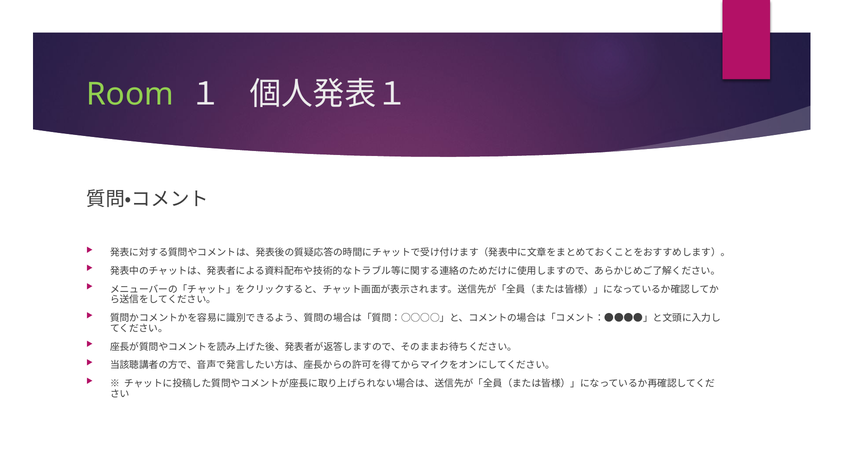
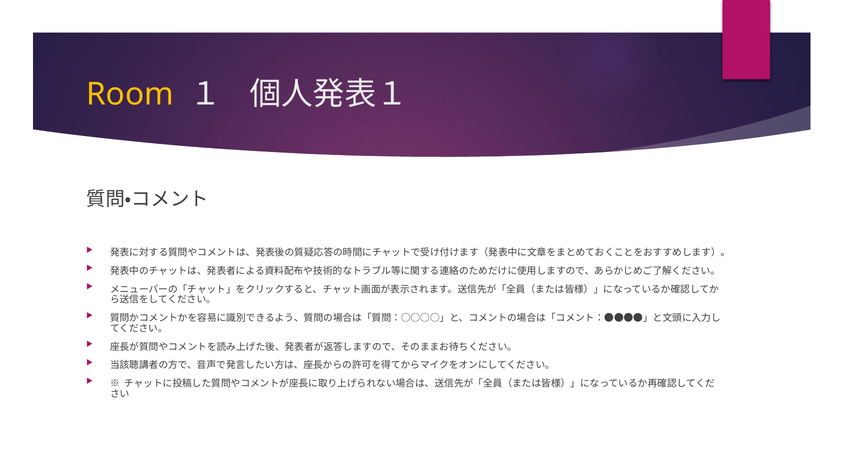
Room colour: light green -> yellow
